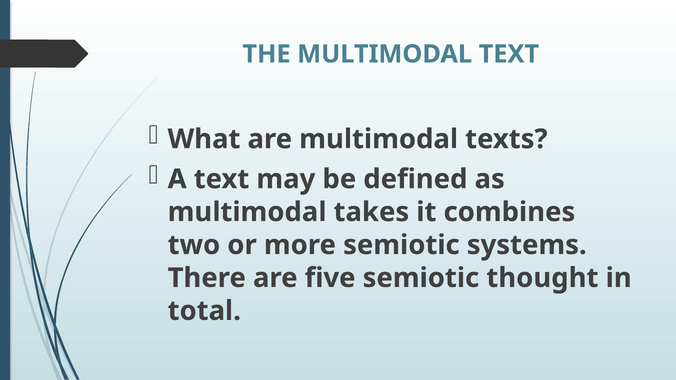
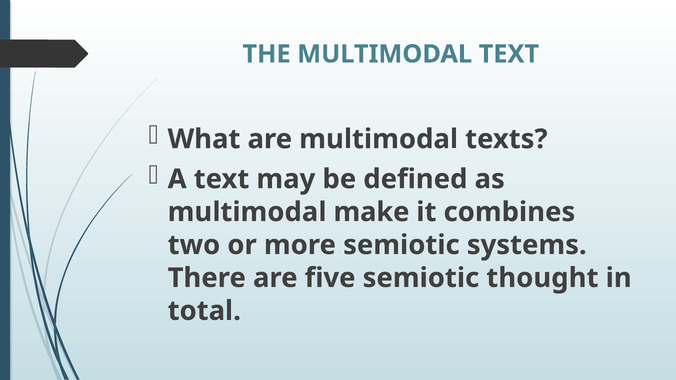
takes: takes -> make
